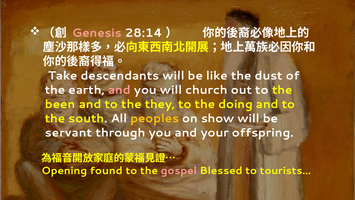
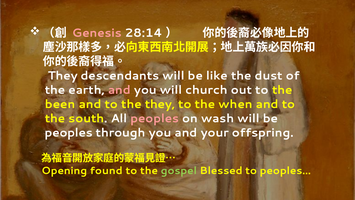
Take at (63, 76): Take -> They
doing: doing -> when
peoples at (155, 118) colour: yellow -> pink
show: show -> wash
servant at (69, 132): servant -> peoples
gospel colour: pink -> light green
tourists…: tourists… -> peoples…
